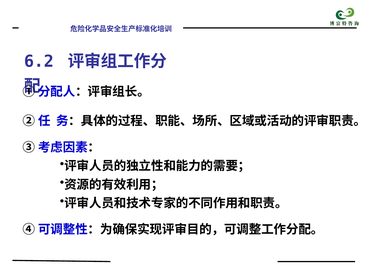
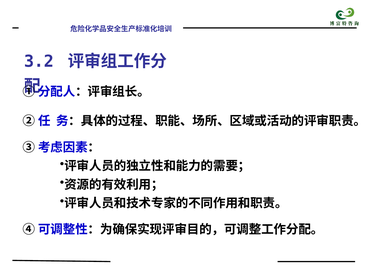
6.2: 6.2 -> 3.2
